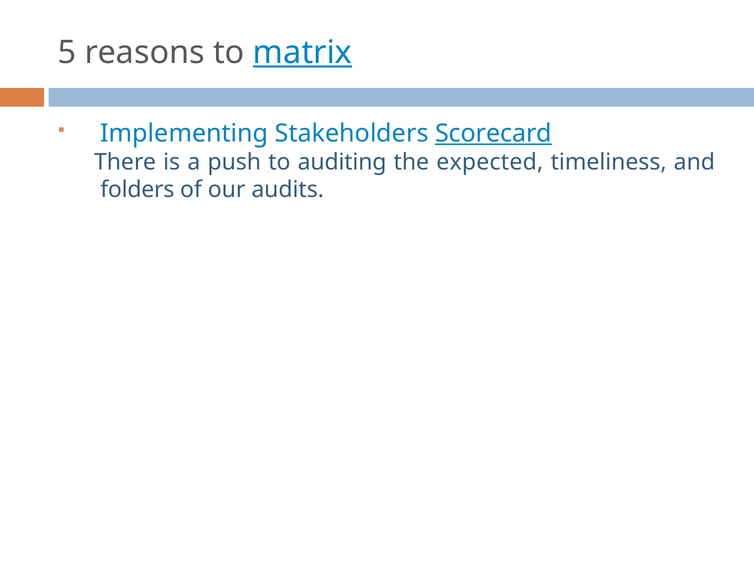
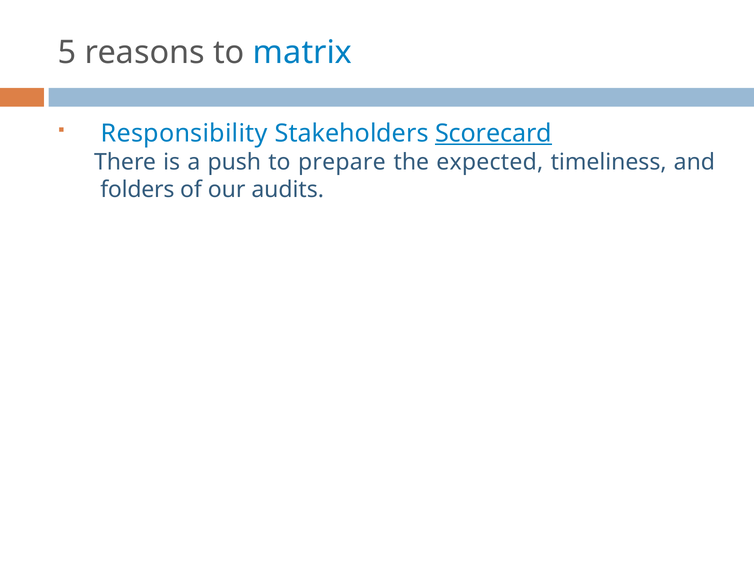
matrix underline: present -> none
Implementing: Implementing -> Responsibility
auditing: auditing -> prepare
